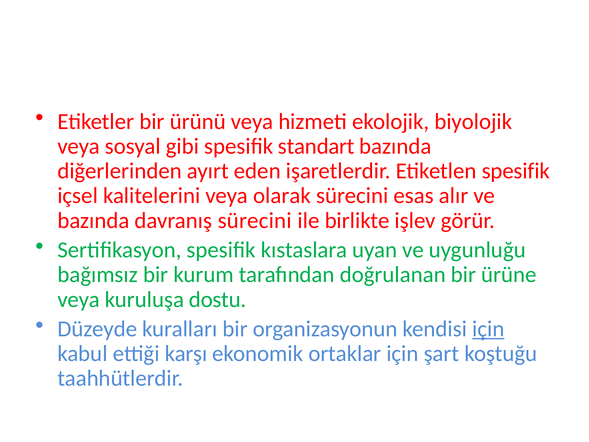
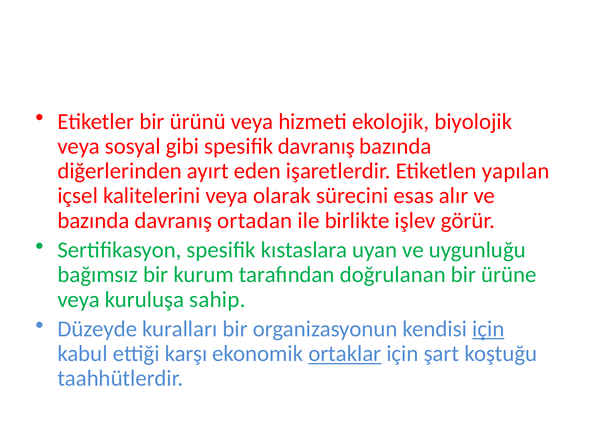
spesifik standart: standart -> davranış
Etiketlen spesifik: spesifik -> yapılan
davranış sürecini: sürecini -> ortadan
dostu: dostu -> sahip
ortaklar underline: none -> present
